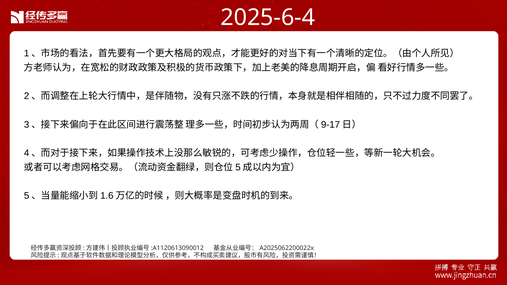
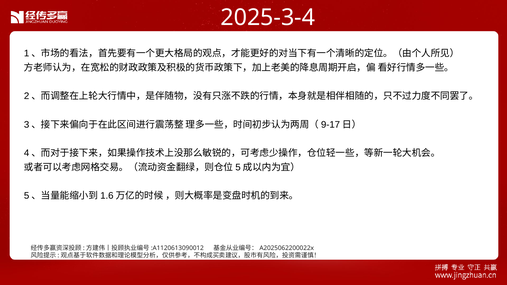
2025-6-4: 2025-6-4 -> 2025-3-4
